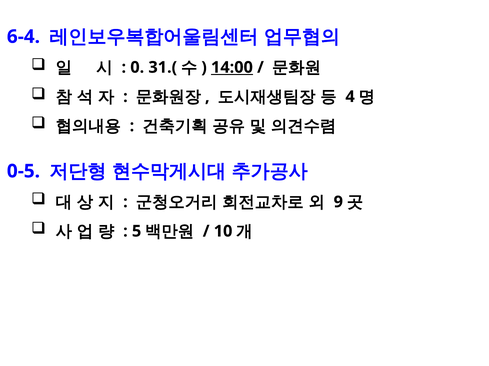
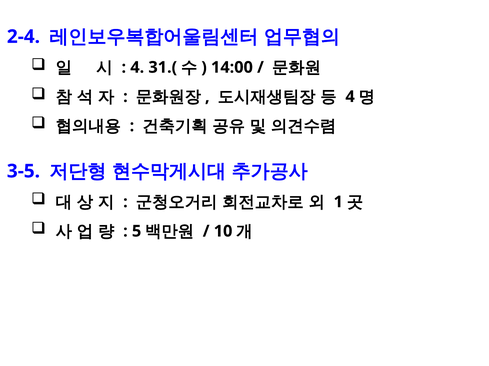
6-4: 6-4 -> 2-4
0 at (137, 67): 0 -> 4
14:00 underline: present -> none
0-5: 0-5 -> 3-5
9: 9 -> 1
